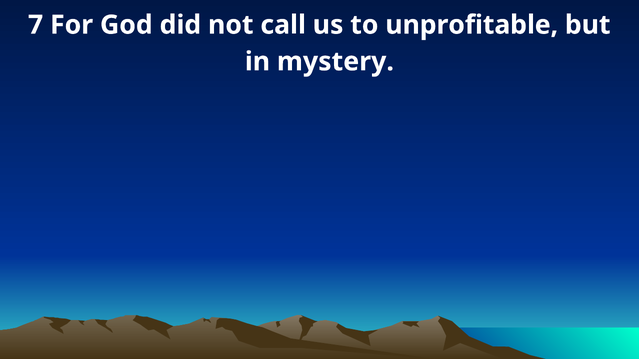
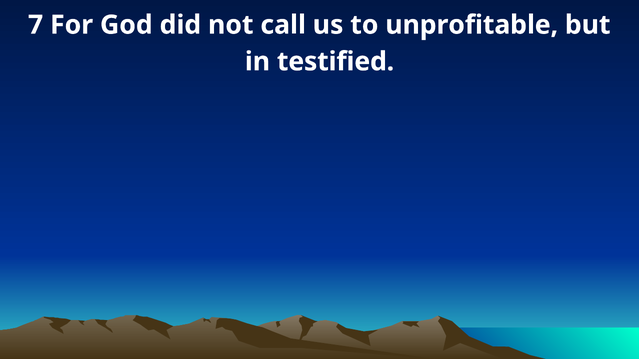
mystery: mystery -> testified
